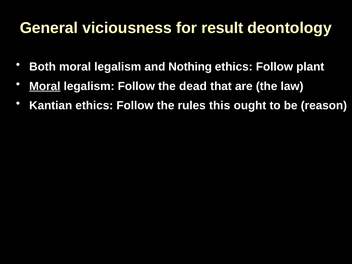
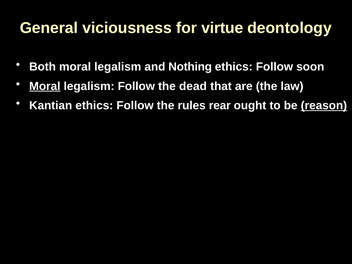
result: result -> virtue
plant: plant -> soon
this: this -> rear
reason underline: none -> present
